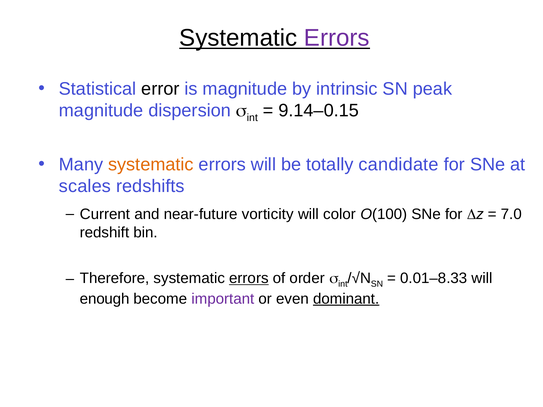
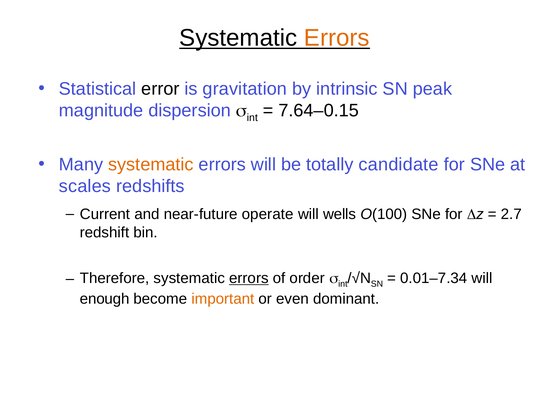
Errors at (337, 38) colour: purple -> orange
is magnitude: magnitude -> gravitation
9.14–0.15: 9.14–0.15 -> 7.64–0.15
vorticity: vorticity -> operate
color: color -> wells
7.0: 7.0 -> 2.7
0.01–8.33: 0.01–8.33 -> 0.01–7.34
important colour: purple -> orange
dominant underline: present -> none
